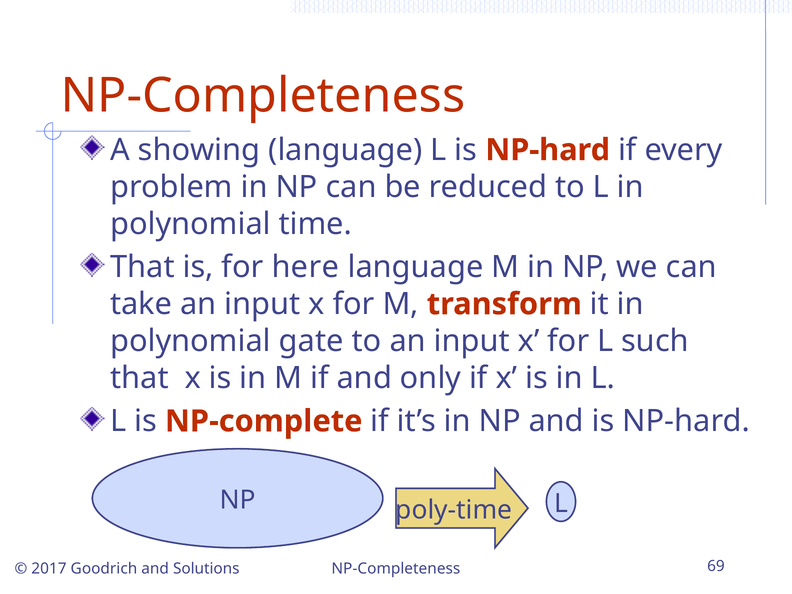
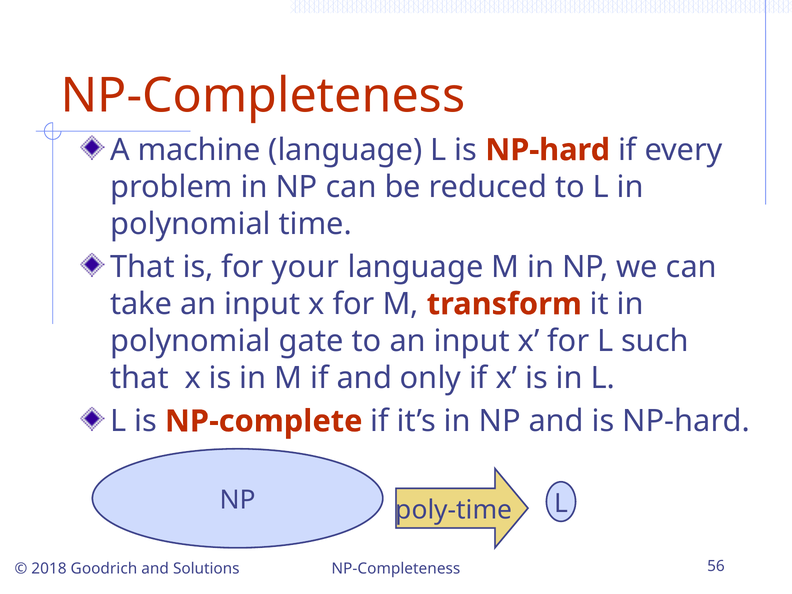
showing: showing -> machine
here: here -> your
2017: 2017 -> 2018
69: 69 -> 56
